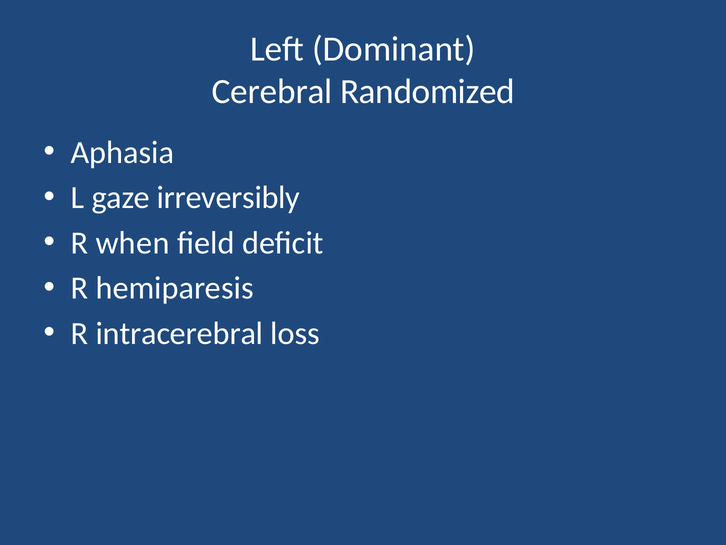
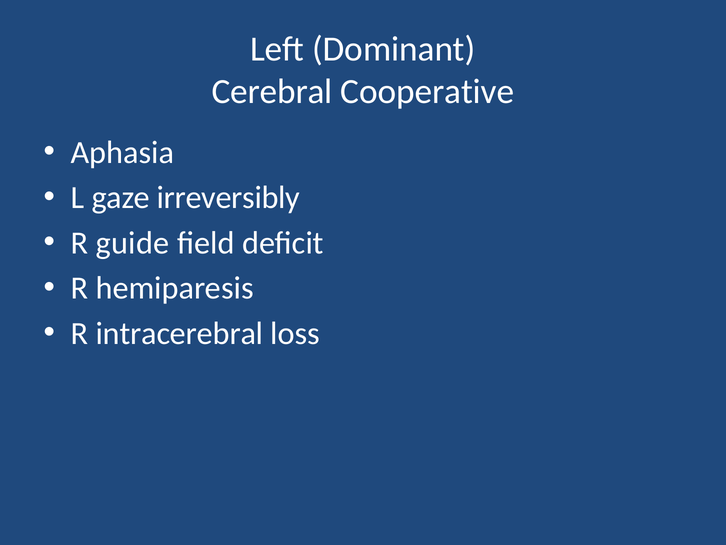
Randomized: Randomized -> Cooperative
when: when -> guide
